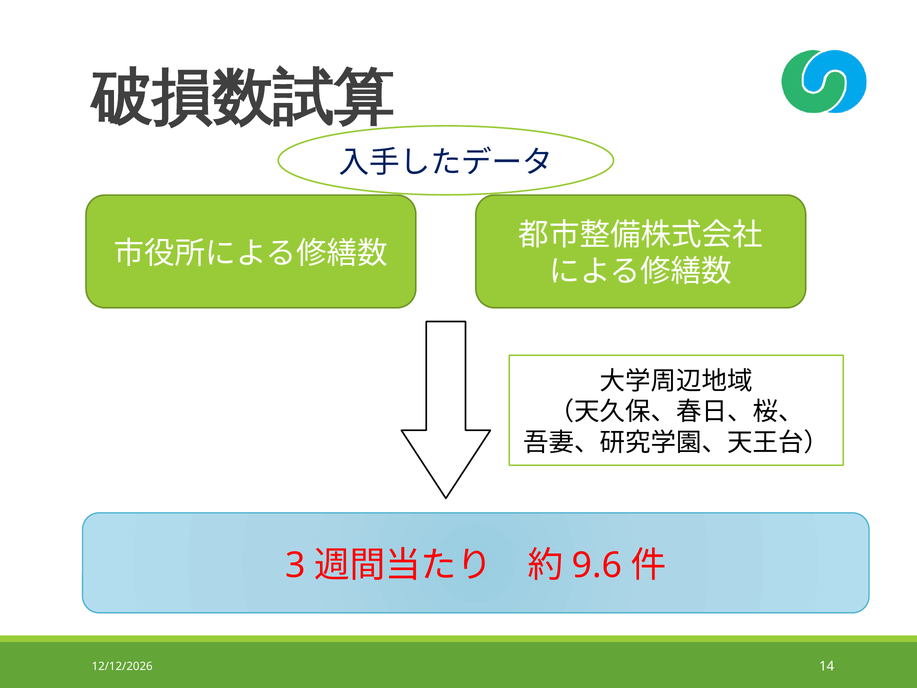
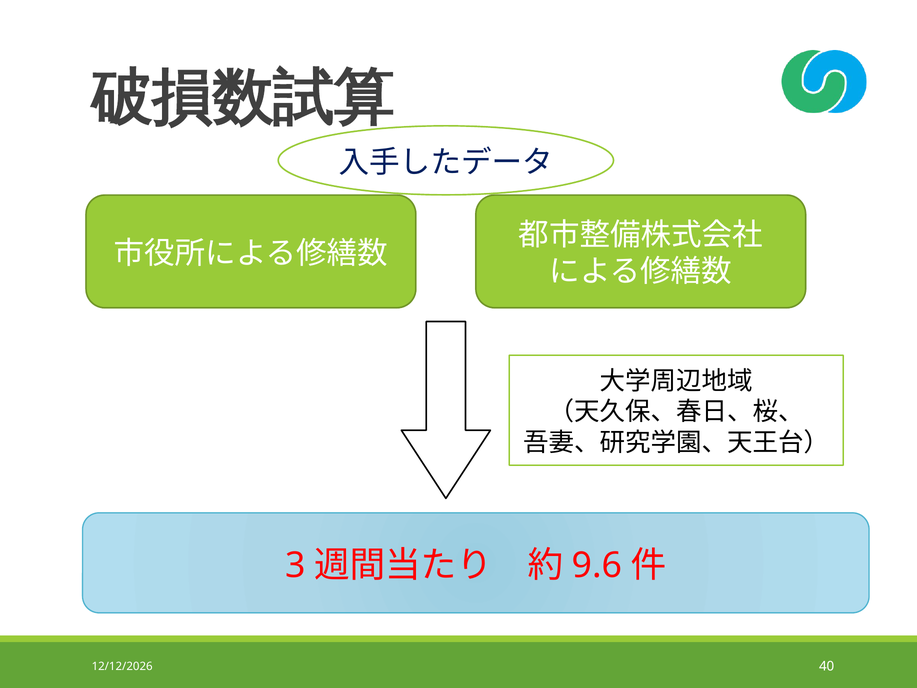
14: 14 -> 40
